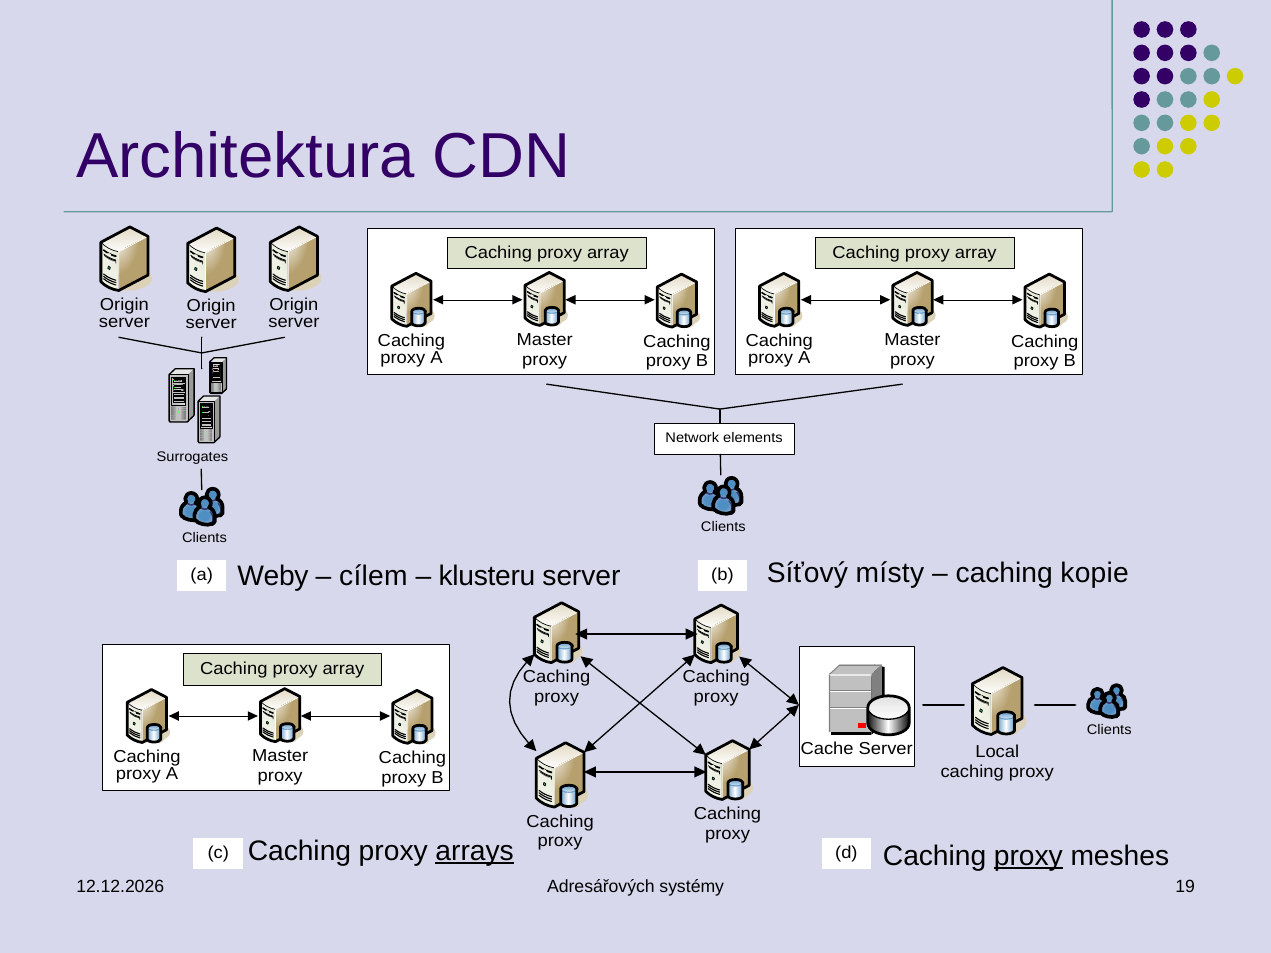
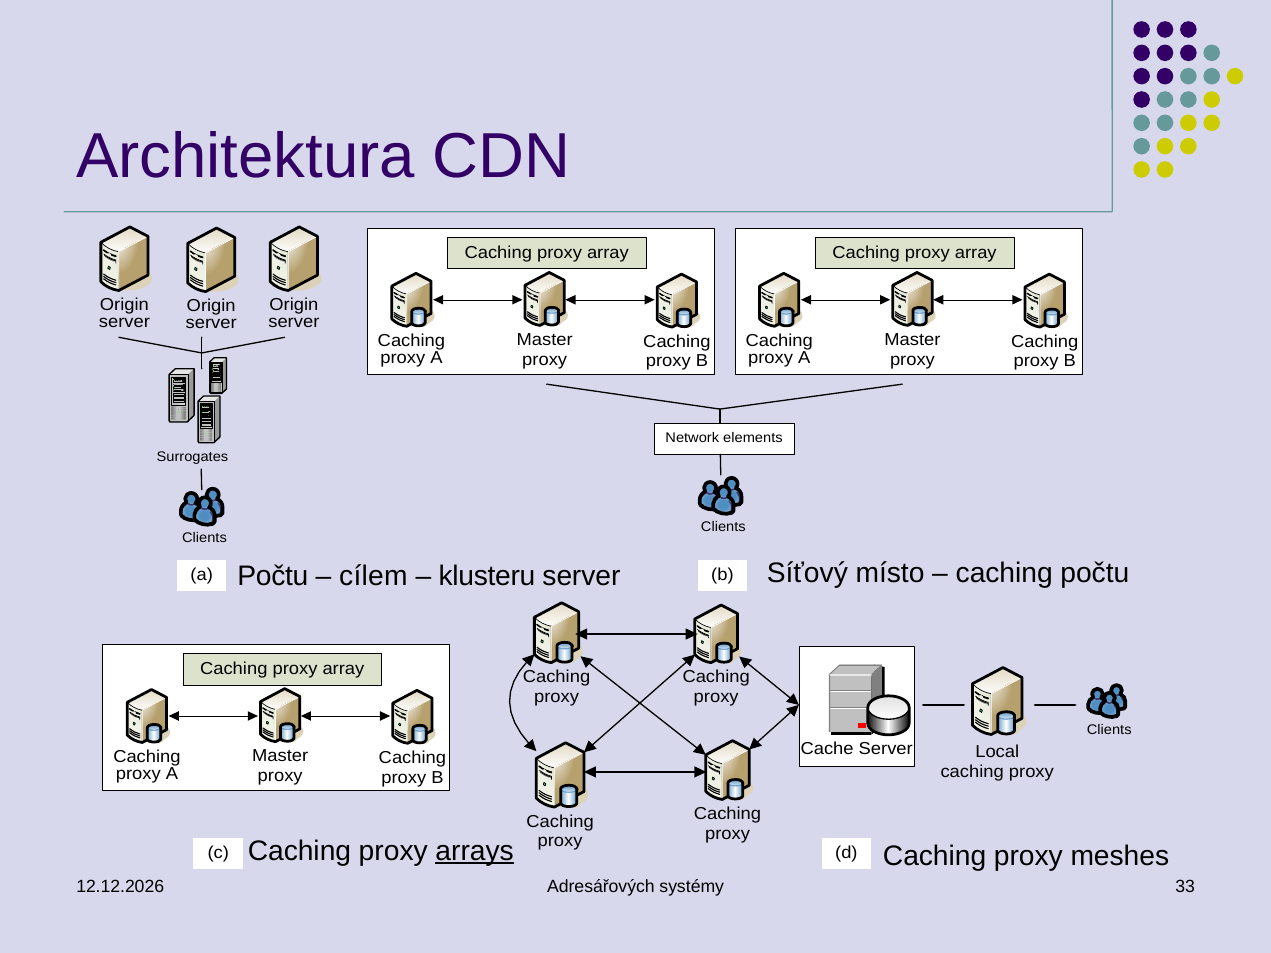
Weby at (273, 576): Weby -> Počtu
místy: místy -> místo
caching kopie: kopie -> počtu
proxy at (1028, 856) underline: present -> none
19: 19 -> 33
